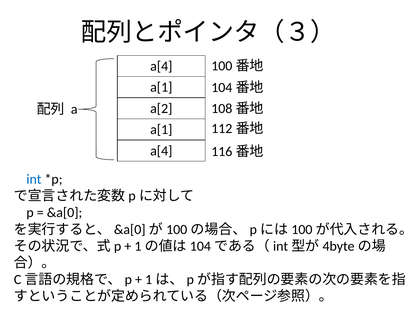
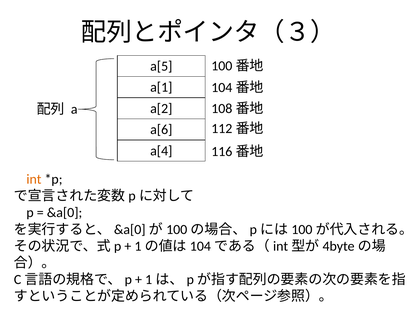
a[4 at (161, 66): a[4 -> a[5
a[1 at (161, 130): a[1 -> a[6
int colour: blue -> orange
